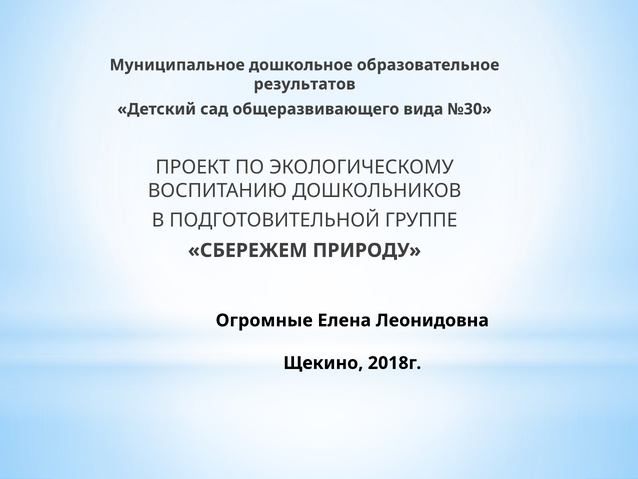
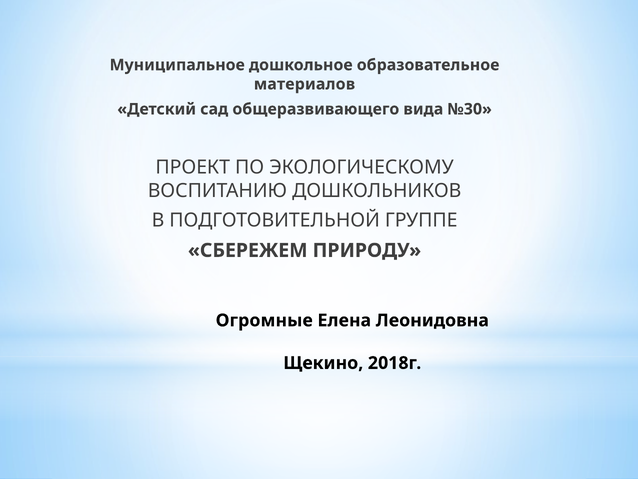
результатов: результатов -> материалов
